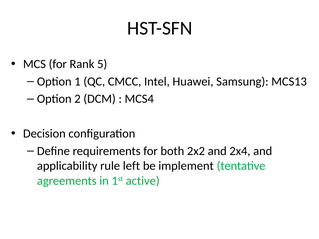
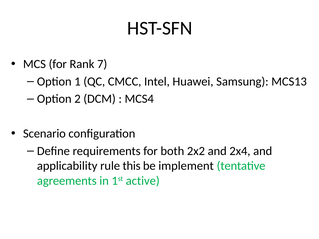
5: 5 -> 7
Decision: Decision -> Scenario
left: left -> this
